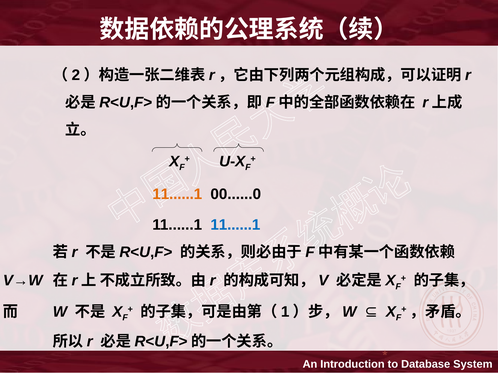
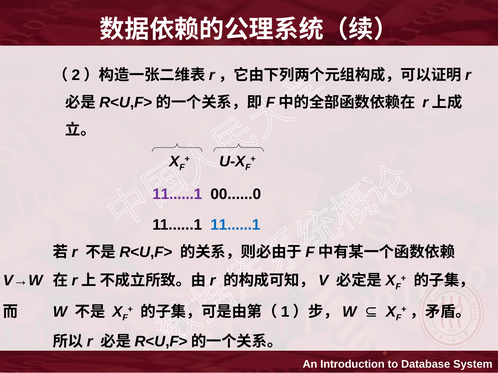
11......1 at (177, 195) colour: orange -> purple
